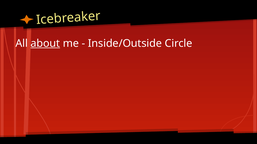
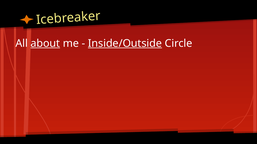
Inside/Outside underline: none -> present
